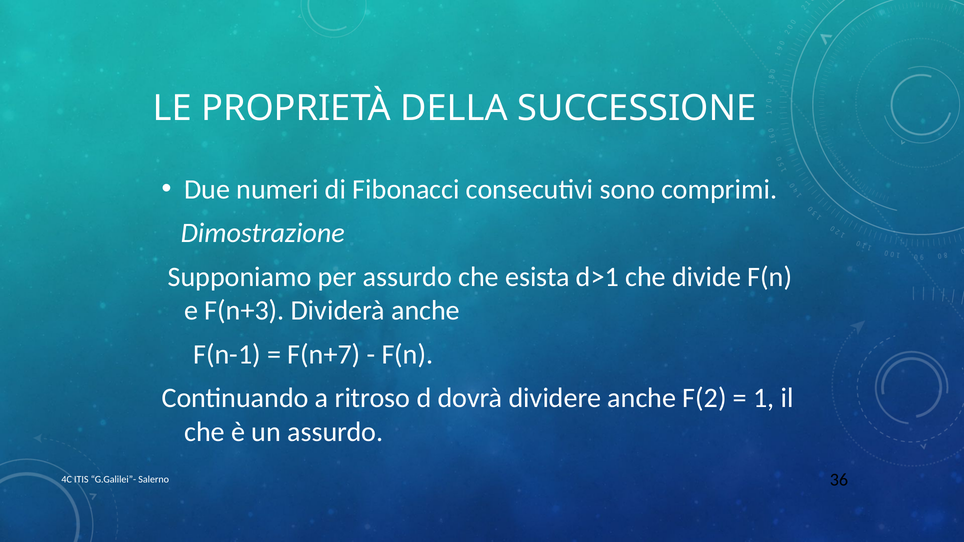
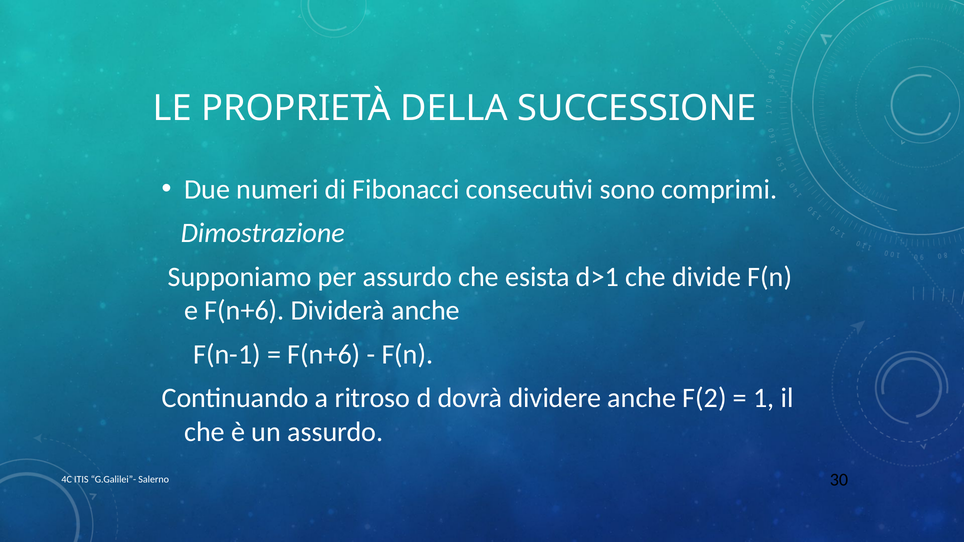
e F(n+3: F(n+3 -> F(n+6
F(n+7 at (324, 355): F(n+7 -> F(n+6
36: 36 -> 30
